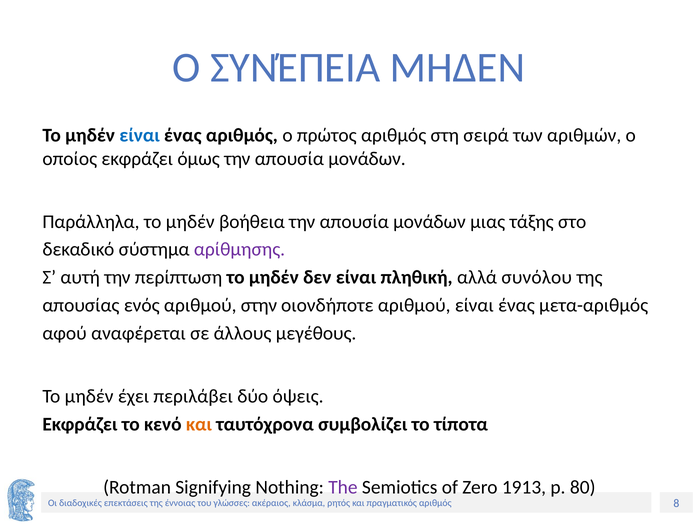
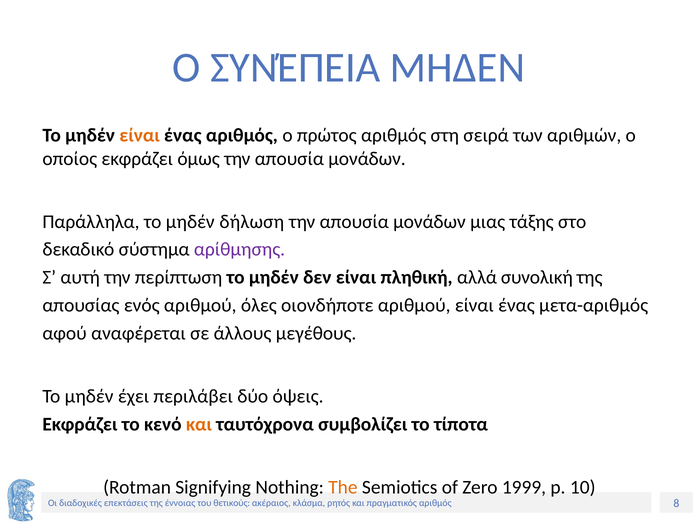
είναι at (140, 135) colour: blue -> orange
βοήθεια: βοήθεια -> δήλωση
συνόλου: συνόλου -> συνολική
στην: στην -> όλες
The colour: purple -> orange
1913: 1913 -> 1999
80: 80 -> 10
γλώσσες: γλώσσες -> θετικούς
